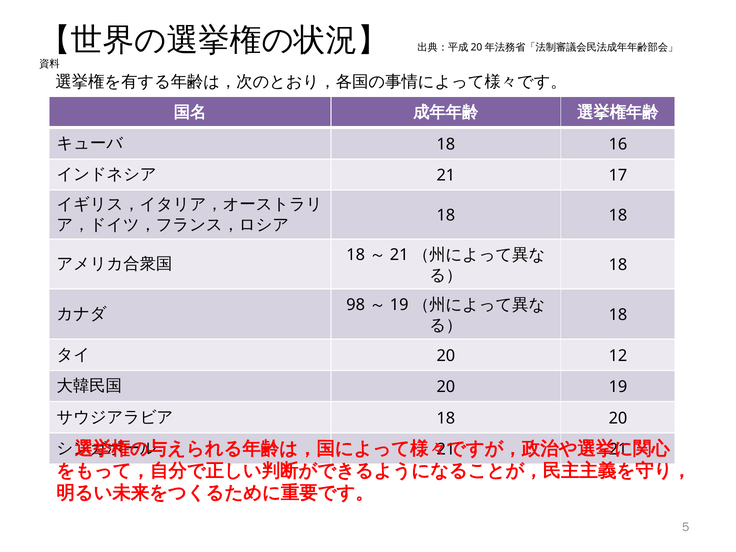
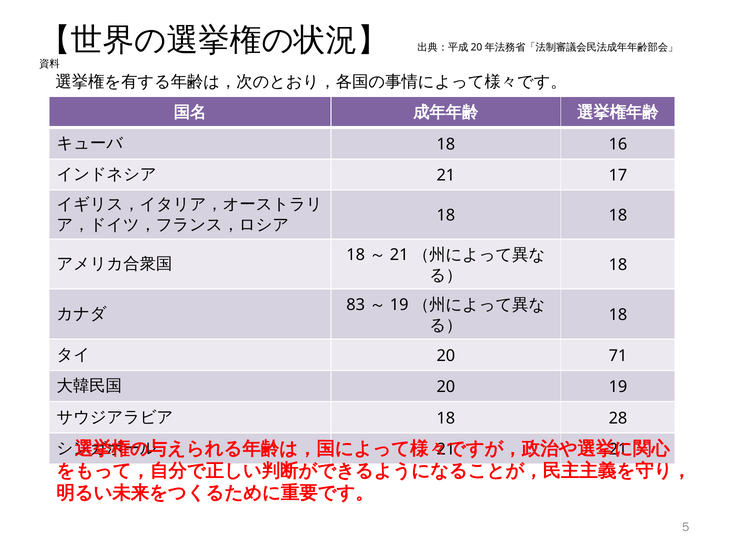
98: 98 -> 83
12: 12 -> 71
18 20: 20 -> 28
